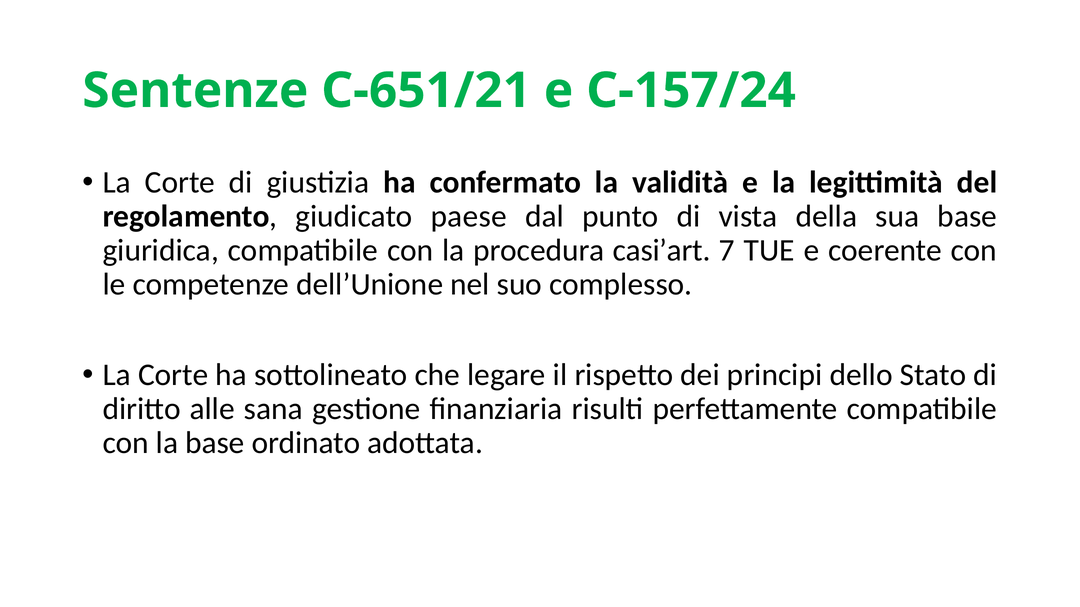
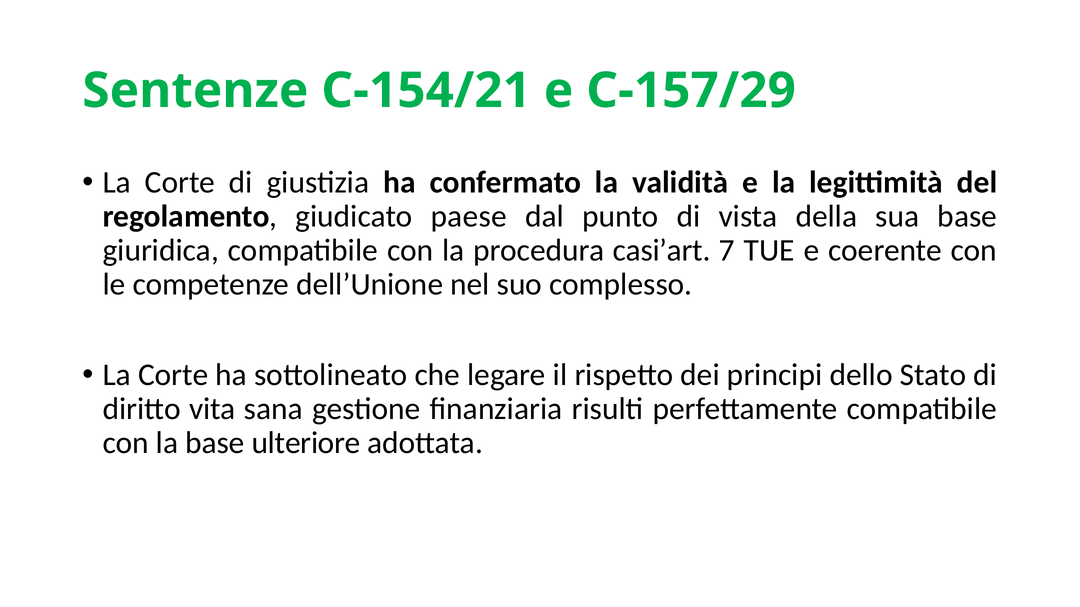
C-651/21: C-651/21 -> C-154/21
C-157/24: C-157/24 -> C-157/29
alle: alle -> vita
ordinato: ordinato -> ulteriore
